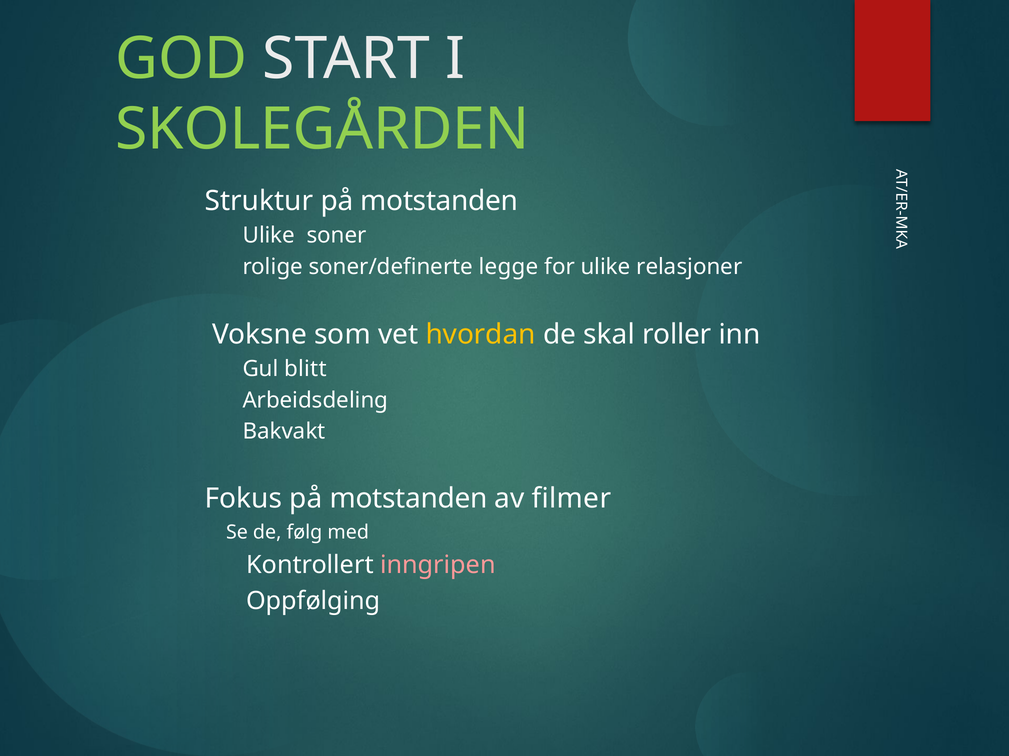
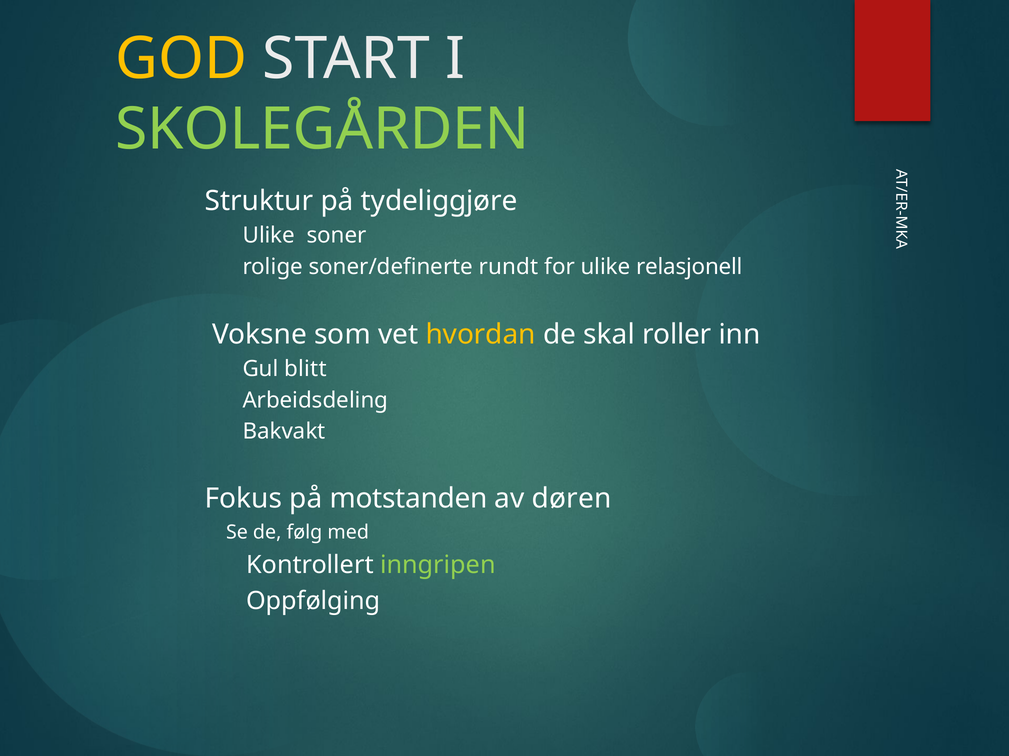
GOD colour: light green -> yellow
Struktur på motstanden: motstanden -> tydeliggjøre
legge: legge -> rundt
relasjoner: relasjoner -> relasjonell
filmer: filmer -> døren
inngripen colour: pink -> light green
